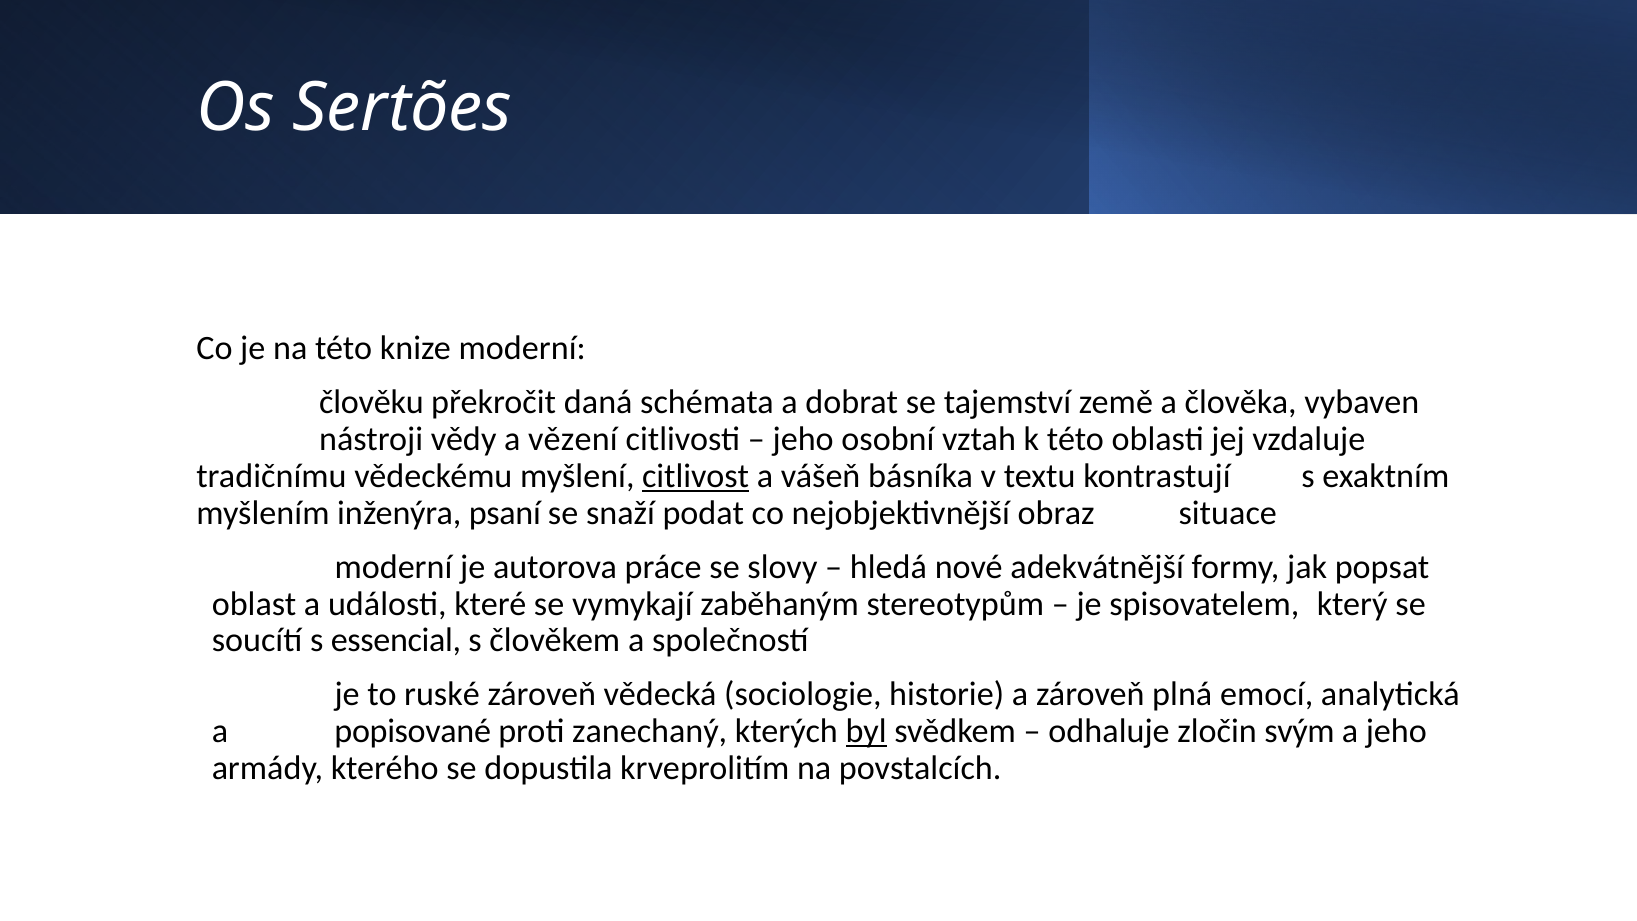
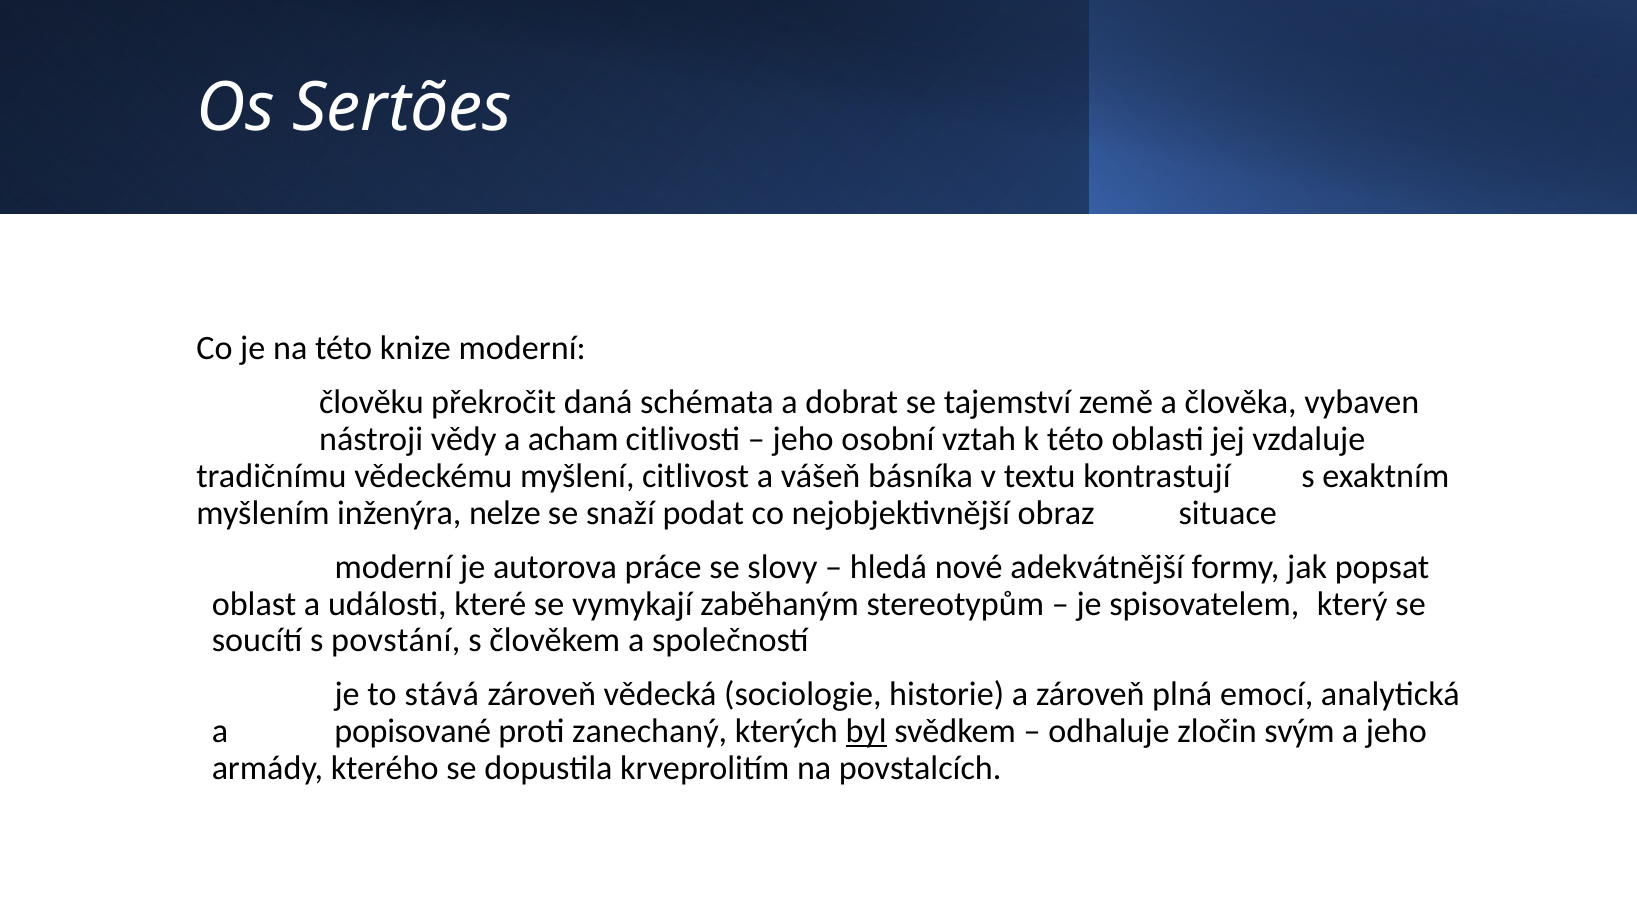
vězení: vězení -> acham
citlivost underline: present -> none
psaní: psaní -> nelze
essencial: essencial -> povstání
ruské: ruské -> stává
